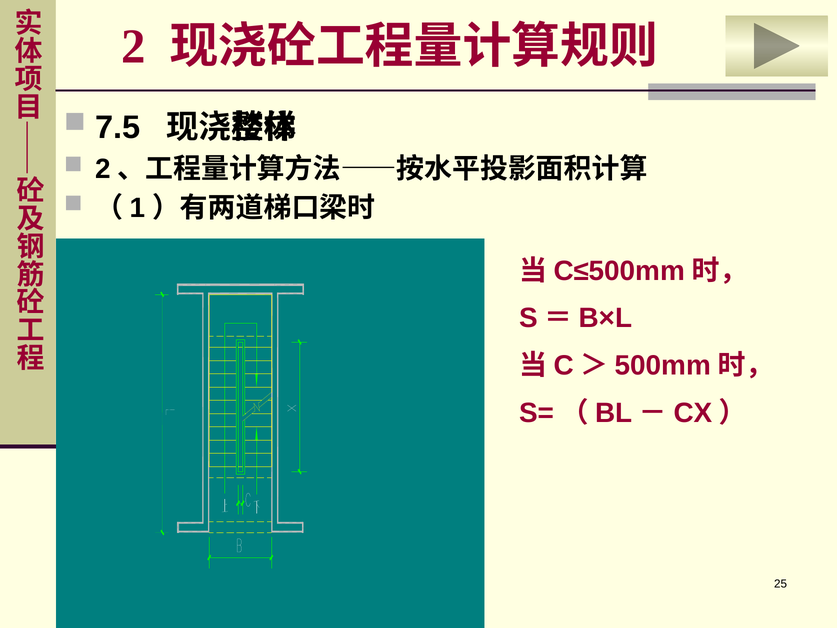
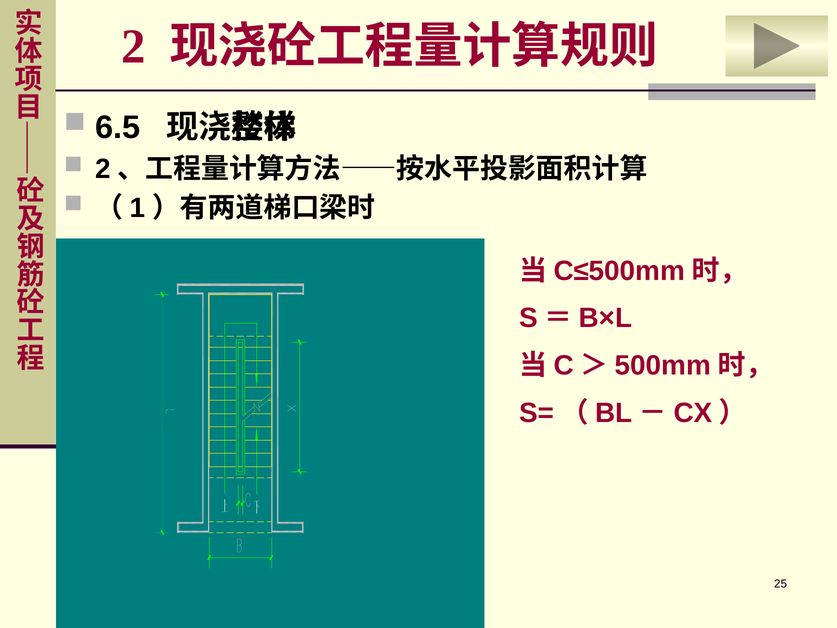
7.5: 7.5 -> 6.5
